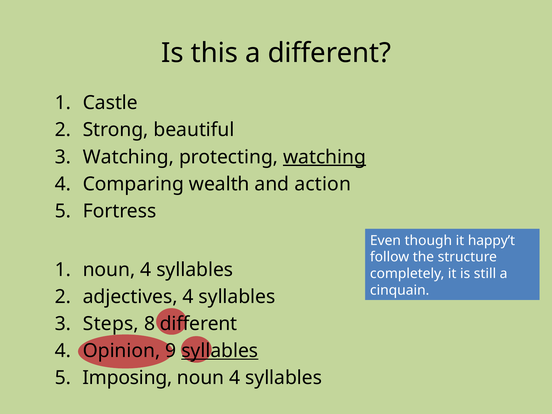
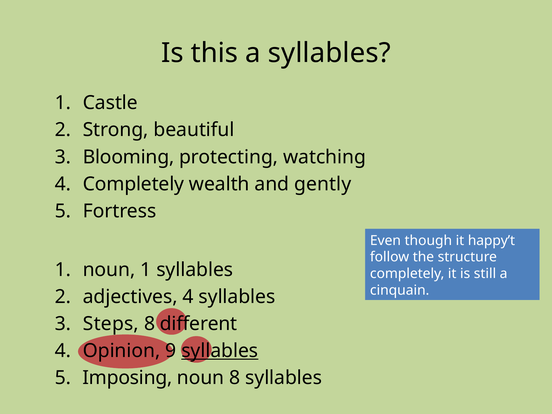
a different: different -> syllables
Watching at (128, 157): Watching -> Blooming
watching at (325, 157) underline: present -> none
4 Comparing: Comparing -> Completely
action: action -> gently
4 at (146, 270): 4 -> 1
4 at (235, 378): 4 -> 8
